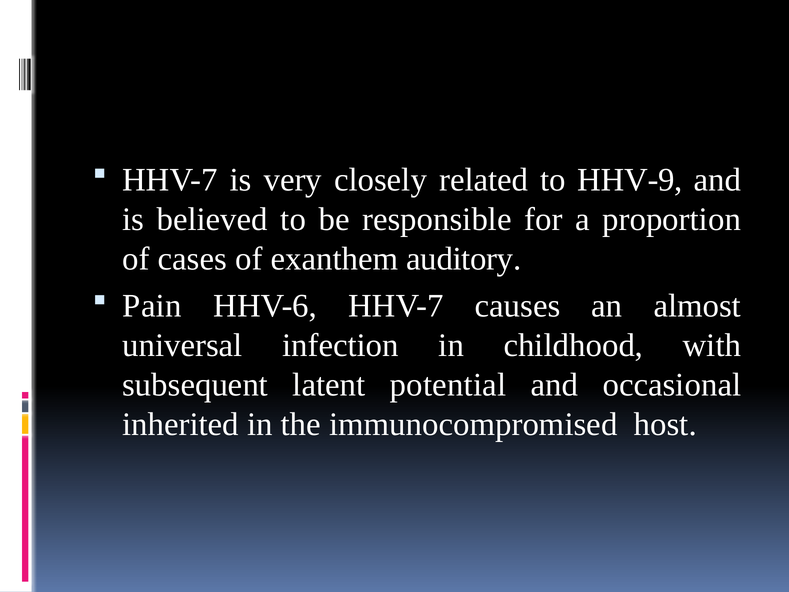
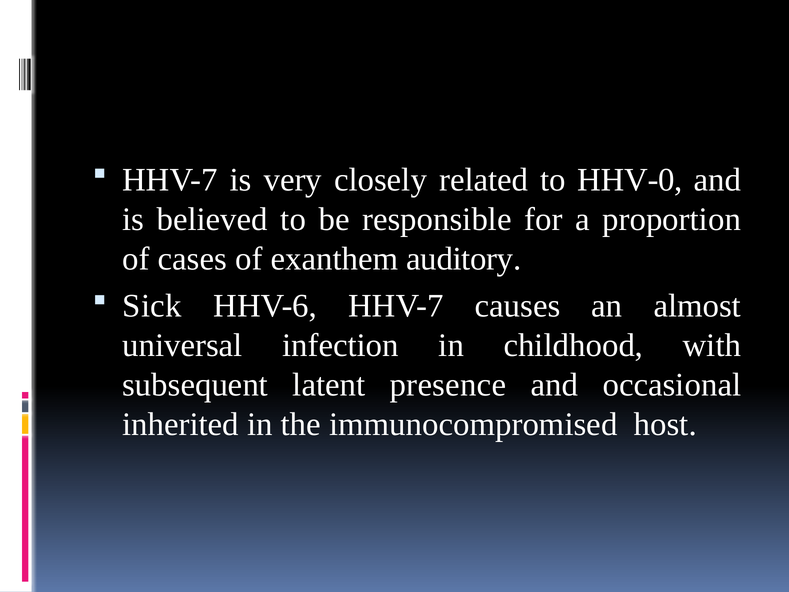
HHV-9: HHV-9 -> HHV-0
Pain: Pain -> Sick
potential: potential -> presence
